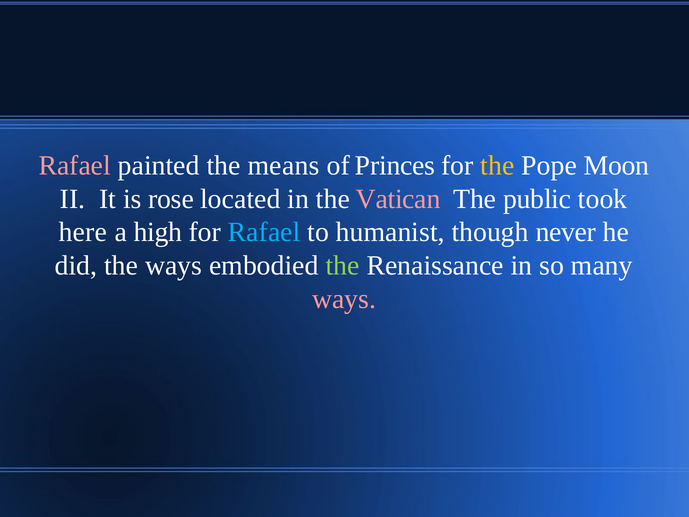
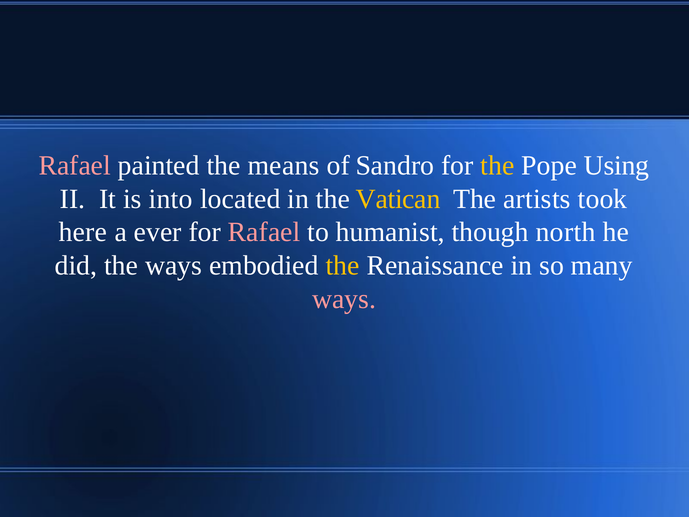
Princes: Princes -> Sandro
Moon: Moon -> Using
rose: rose -> into
Vatican colour: pink -> yellow
public: public -> artists
high: high -> ever
Rafael at (264, 232) colour: light blue -> pink
never: never -> north
the at (343, 265) colour: light green -> yellow
